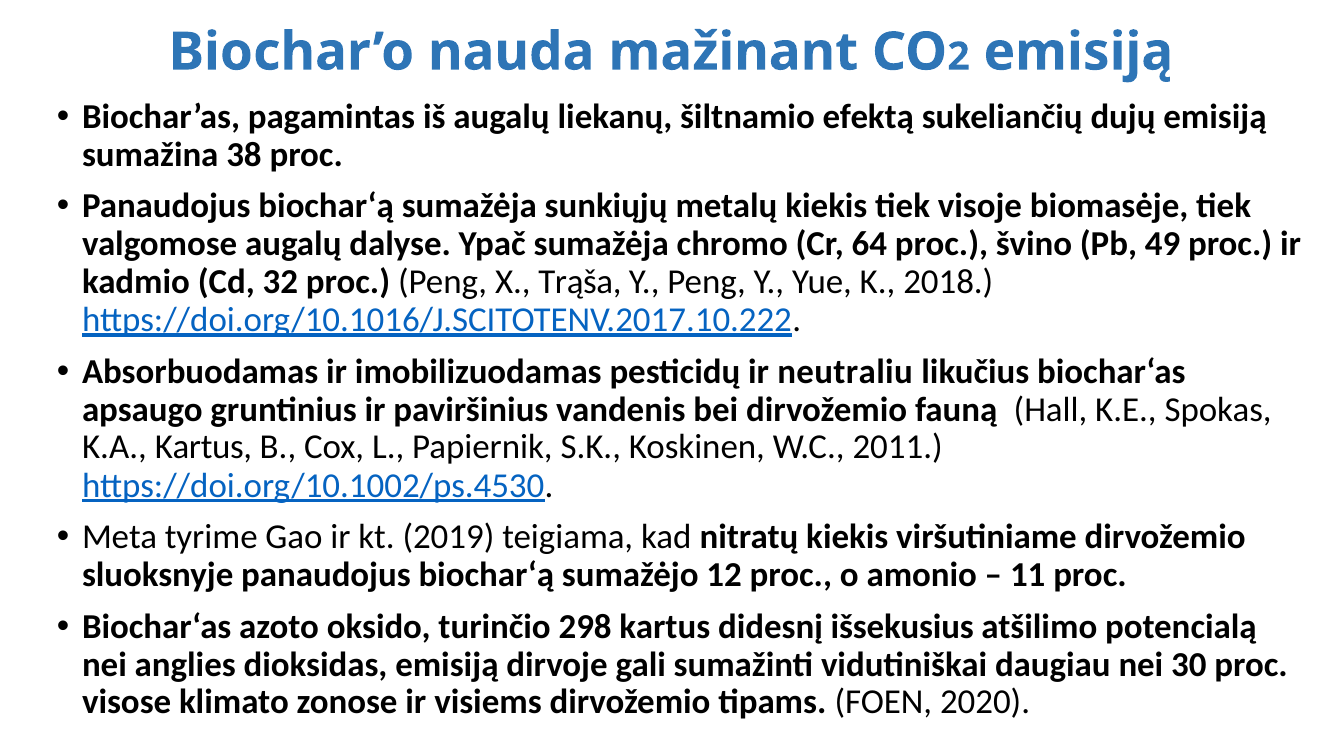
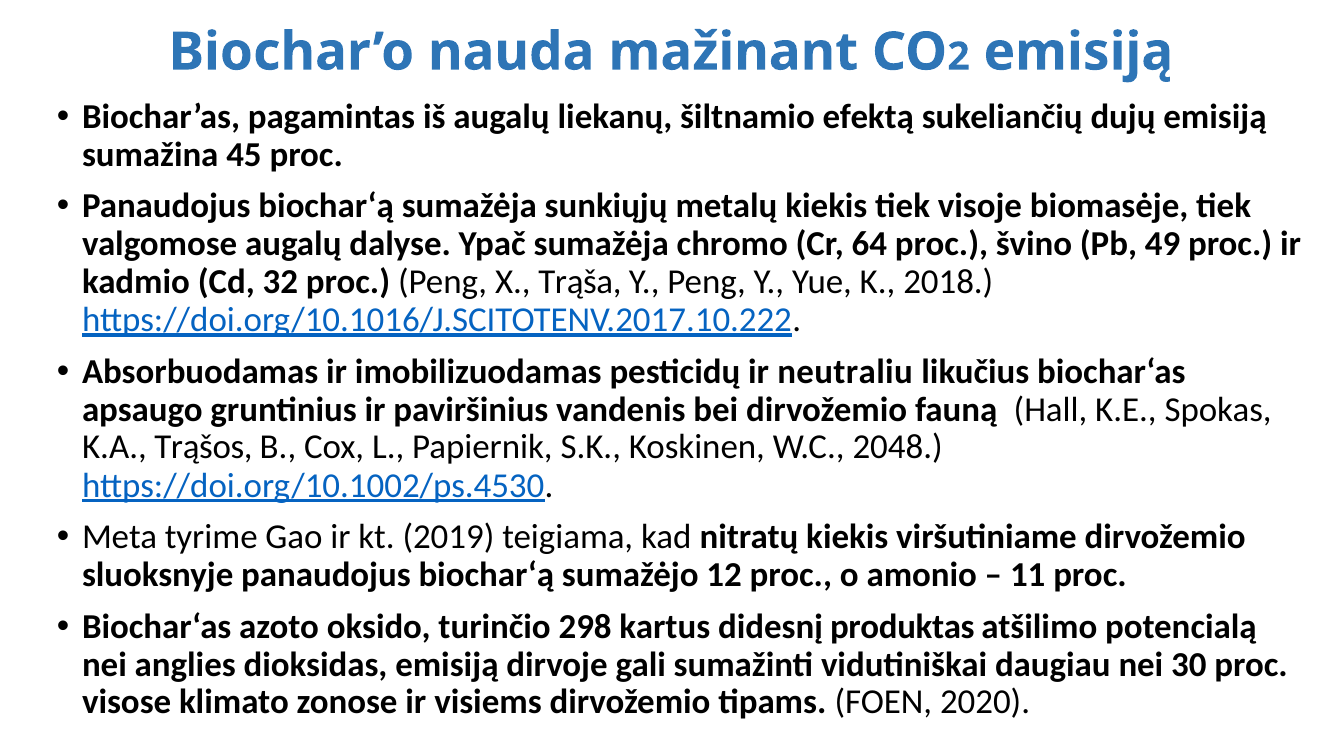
38: 38 -> 45
K.A Kartus: Kartus -> Trąšos
2011: 2011 -> 2048
išsekusius: išsekusius -> produktas
